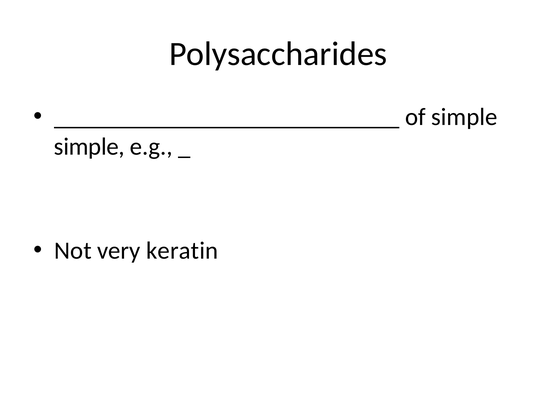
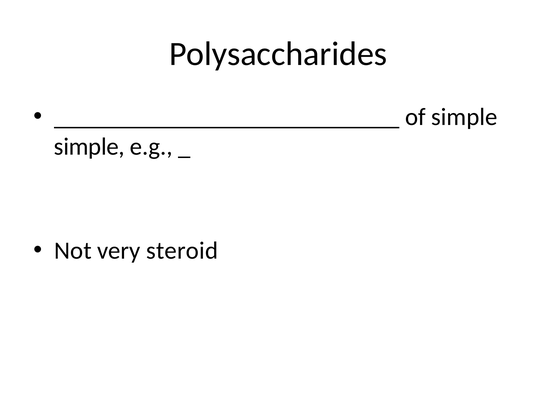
keratin: keratin -> steroid
